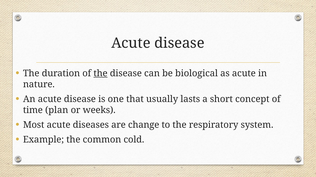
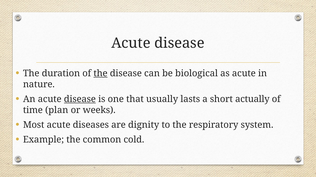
disease at (80, 100) underline: none -> present
concept: concept -> actually
change: change -> dignity
